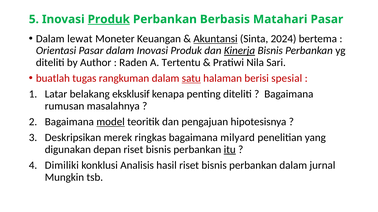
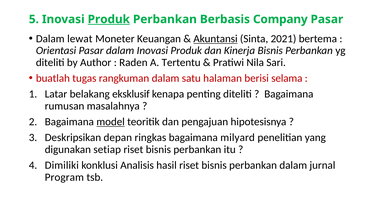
Matahari: Matahari -> Company
2024: 2024 -> 2021
Kinerja underline: present -> none
satu underline: present -> none
spesial: spesial -> selama
merek: merek -> depan
depan: depan -> setiap
itu underline: present -> none
Mungkin: Mungkin -> Program
